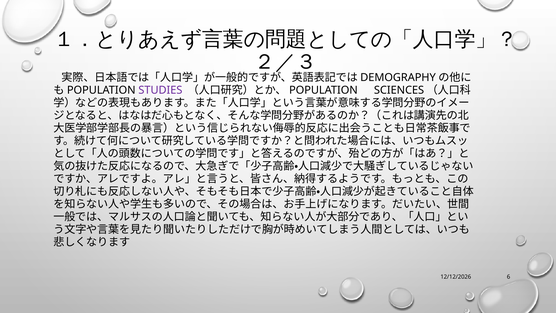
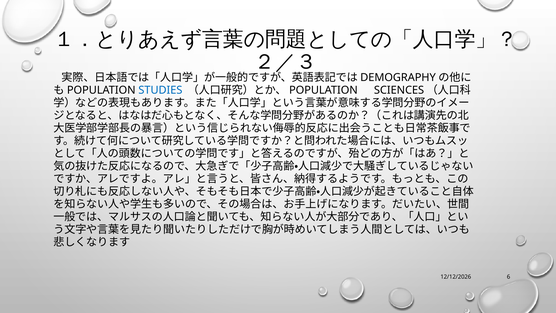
STUDIES colour: purple -> blue
